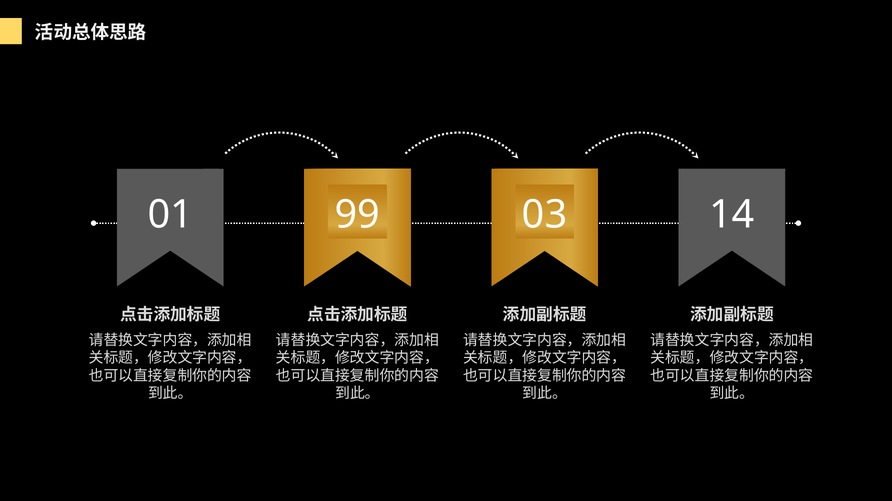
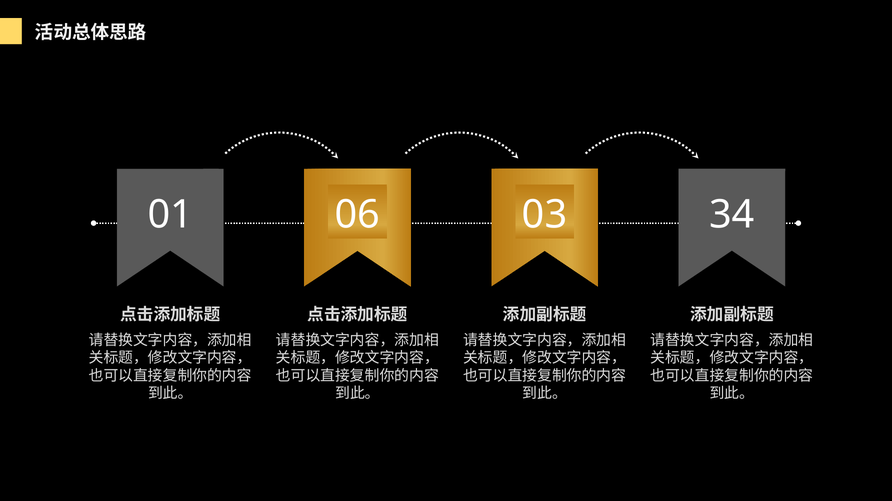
99: 99 -> 06
14: 14 -> 34
